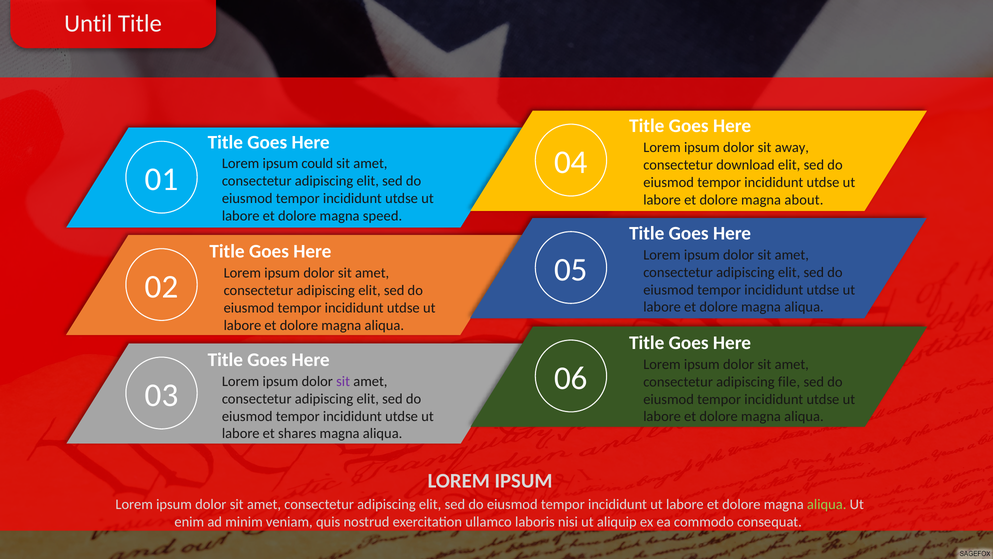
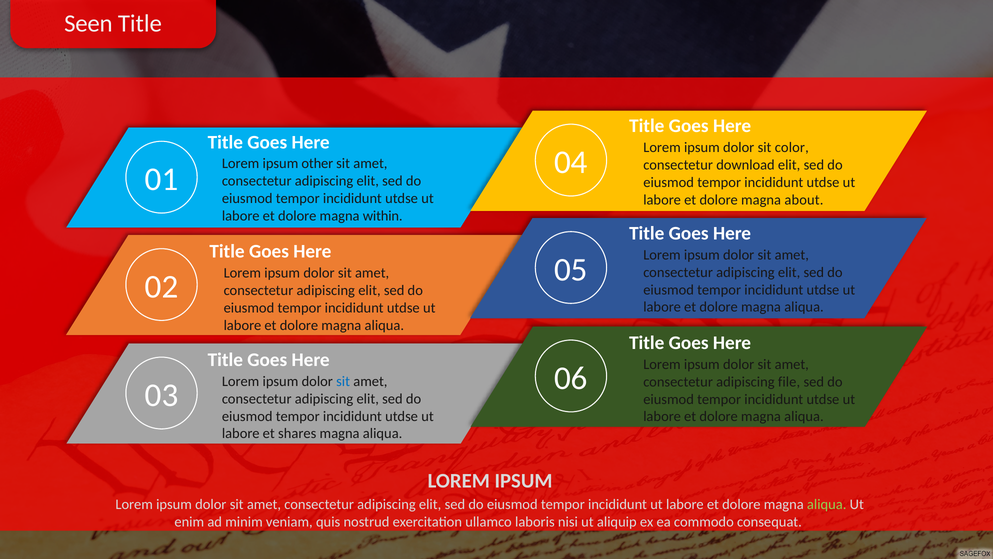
Until: Until -> Seen
away: away -> color
could: could -> other
speed: speed -> within
sit at (343, 381) colour: purple -> blue
